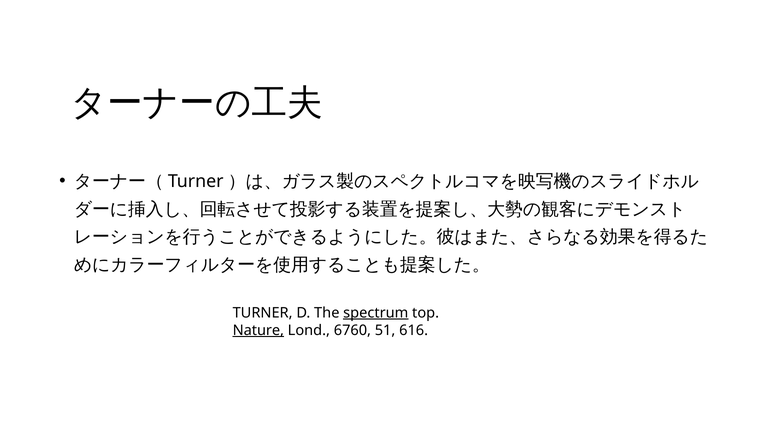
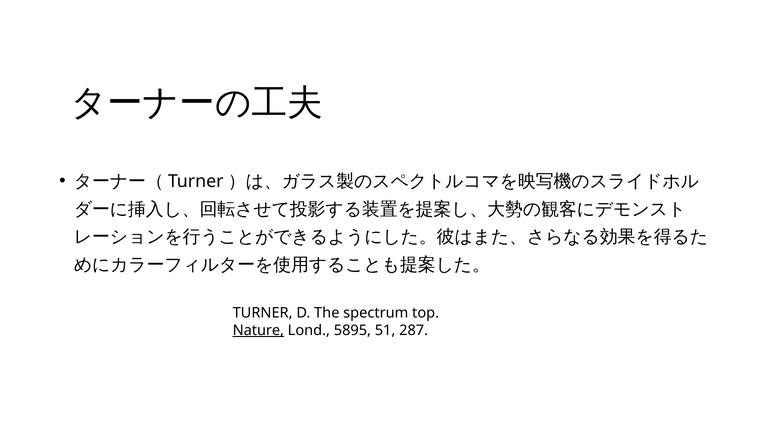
spectrum underline: present -> none
6760: 6760 -> 5895
616: 616 -> 287
